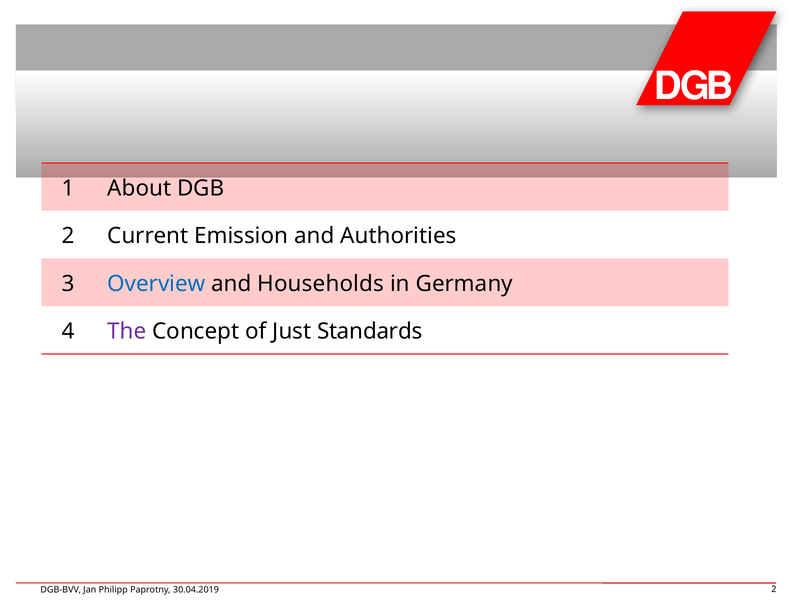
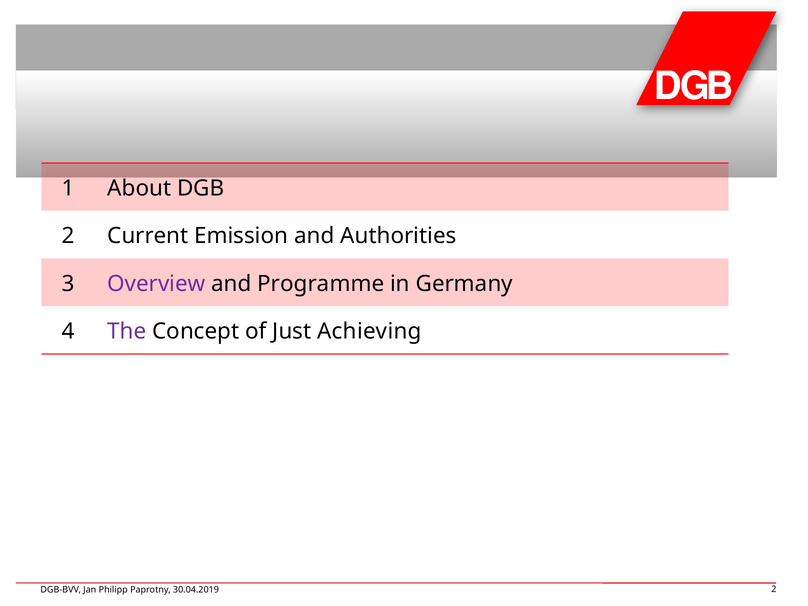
Overview colour: blue -> purple
Households: Households -> Programme
Standards: Standards -> Achieving
